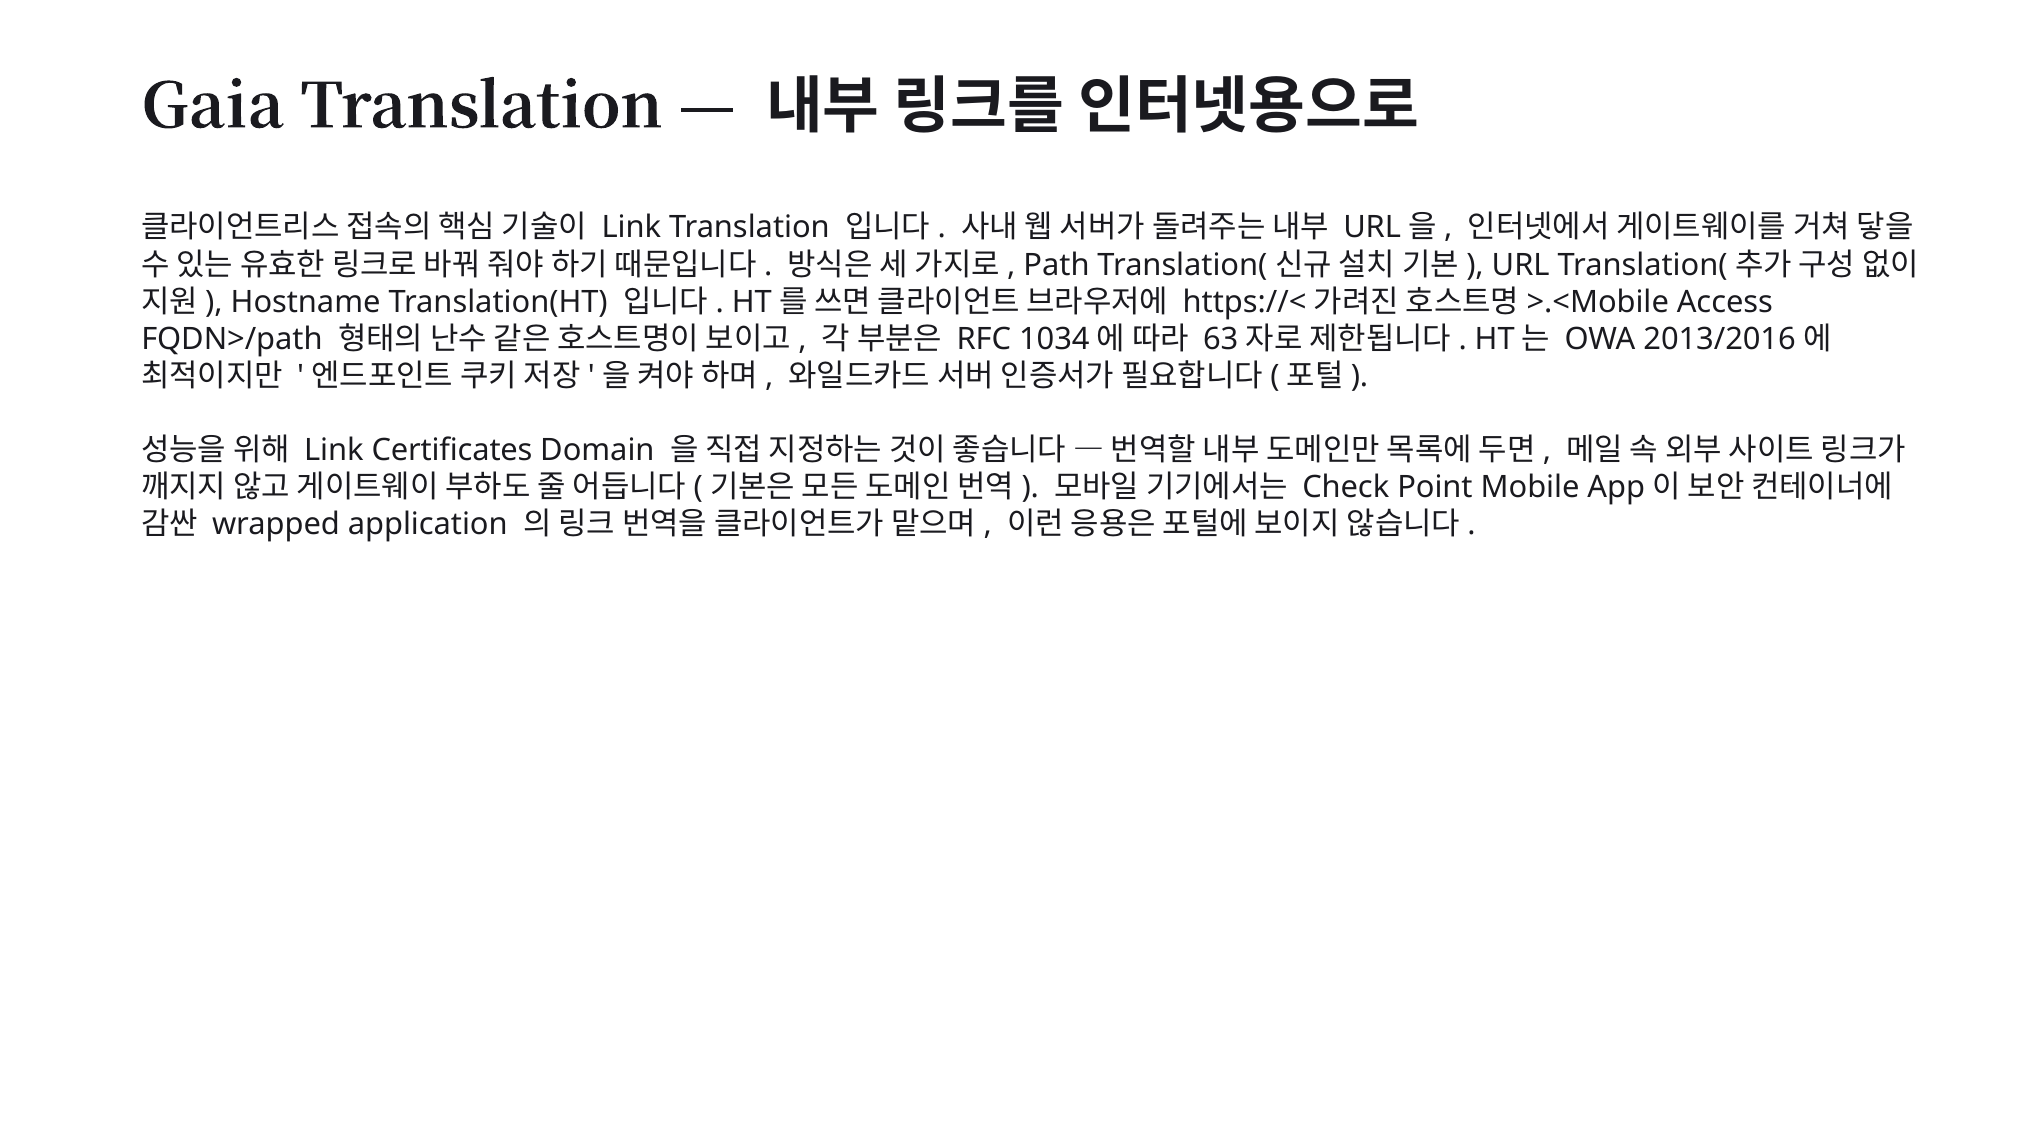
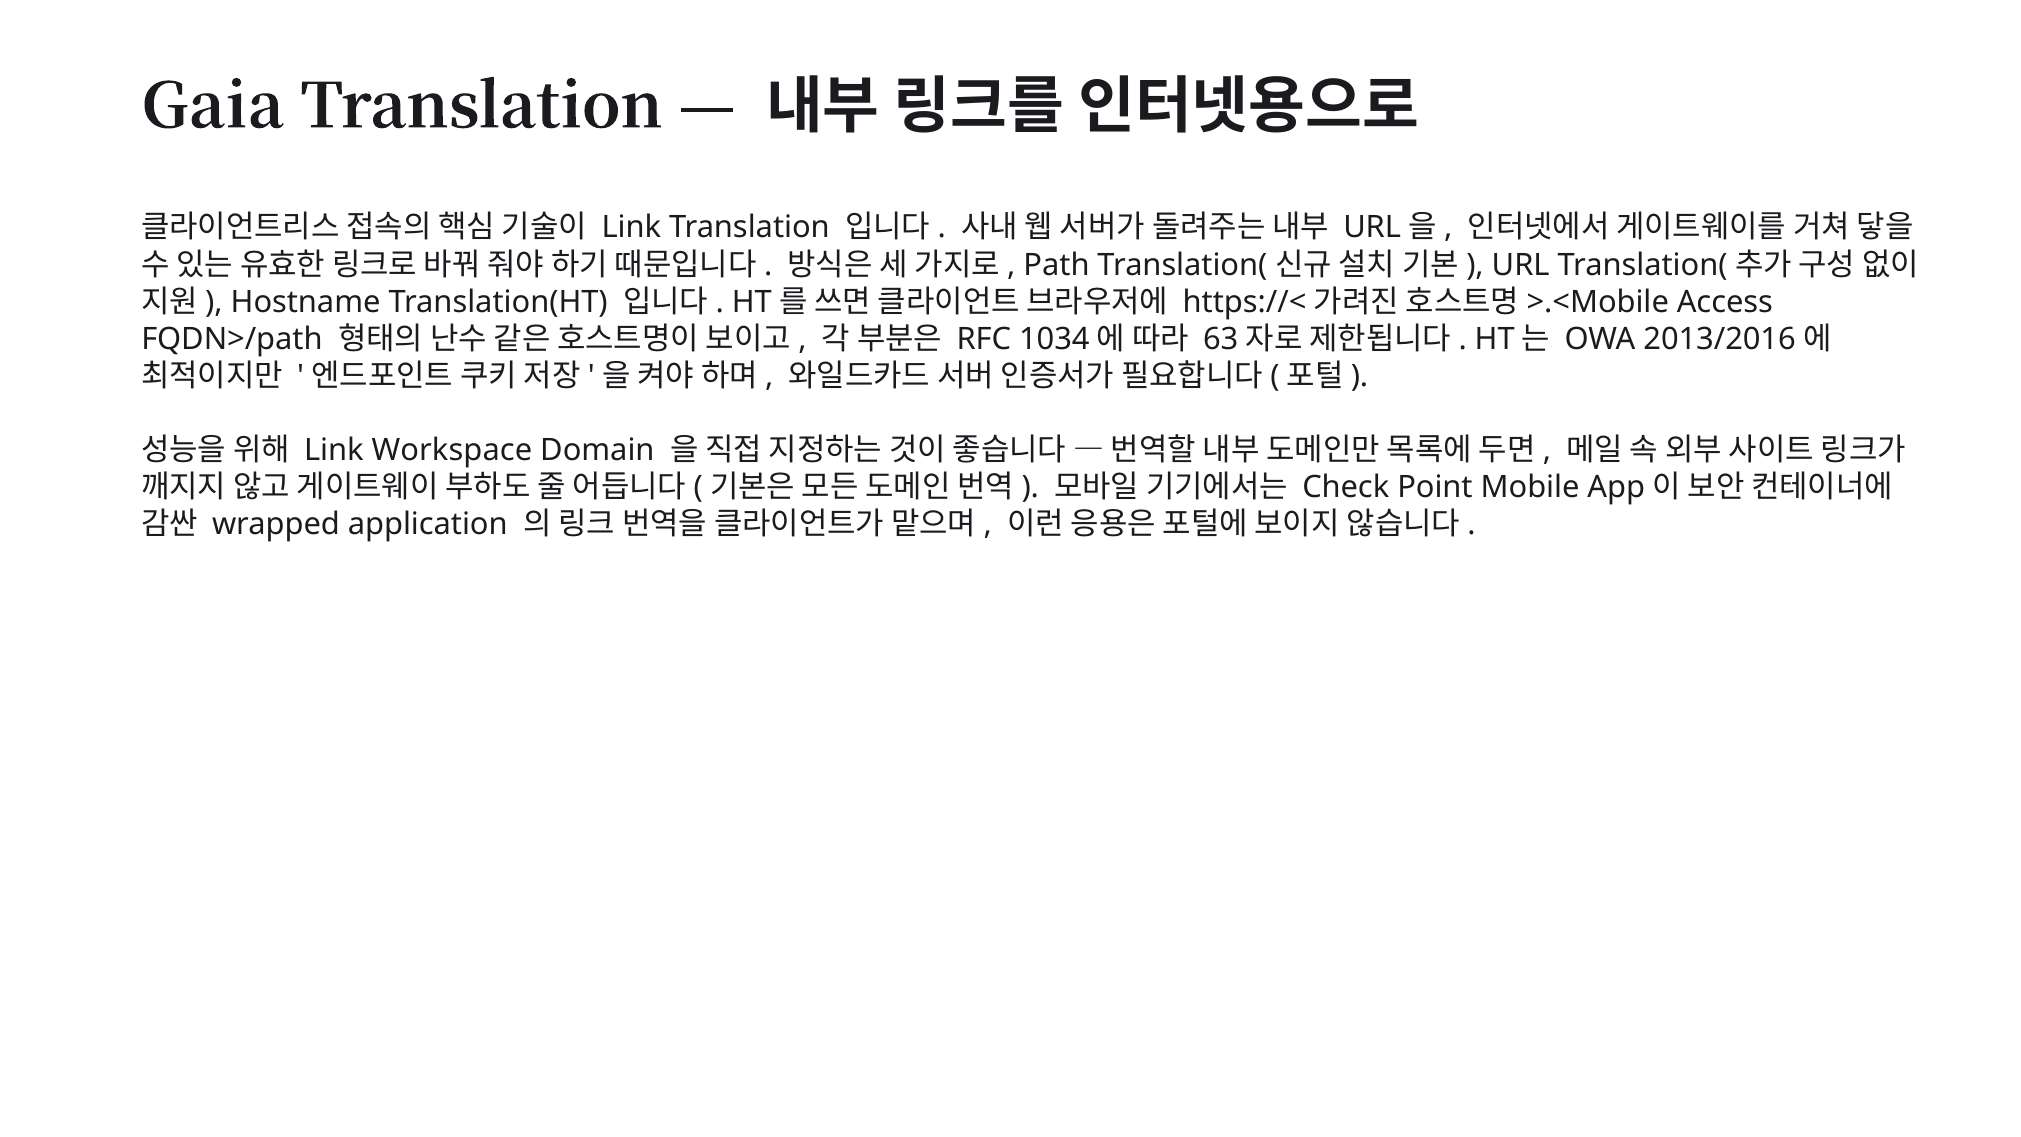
Certificates: Certificates -> Workspace
